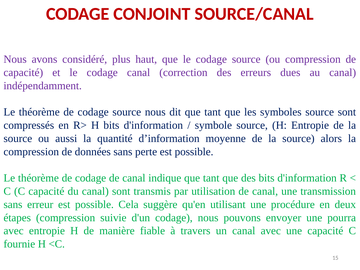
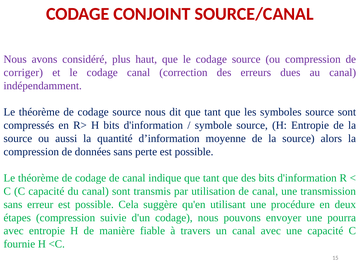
capacité at (23, 73): capacité -> corriger
